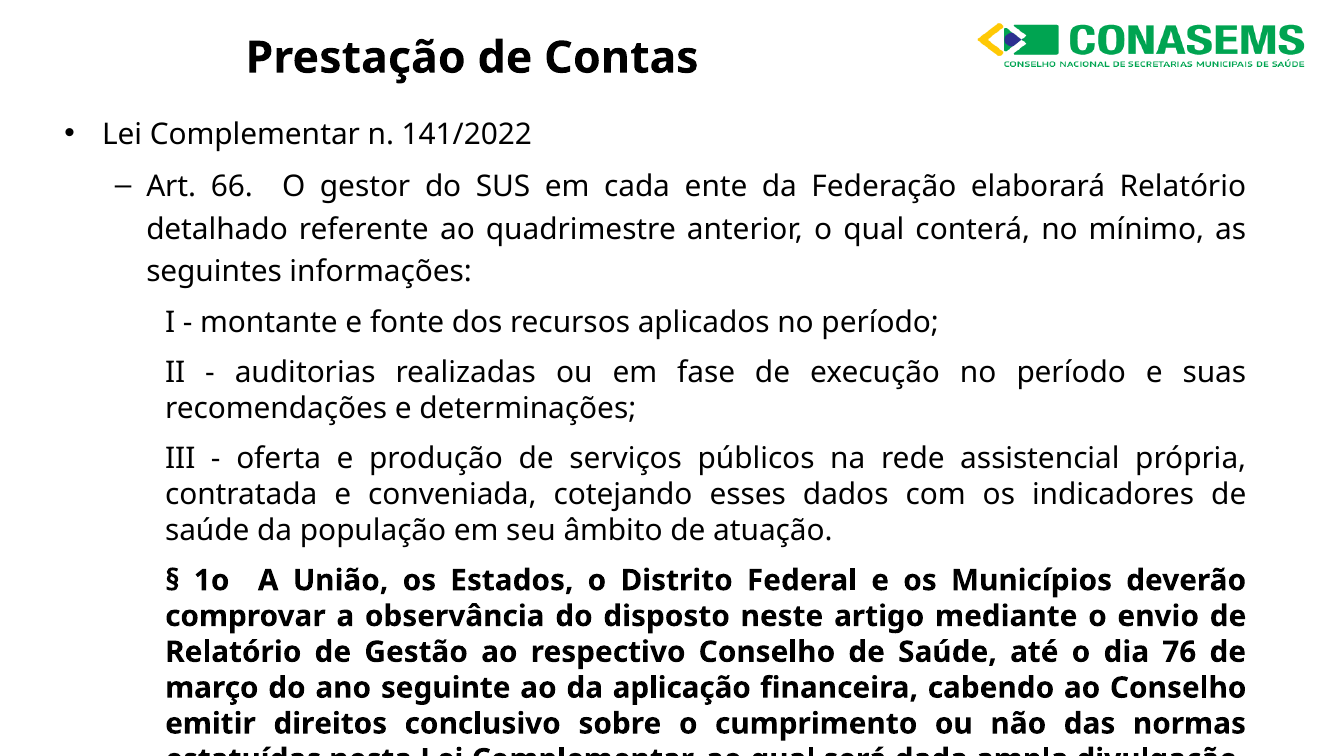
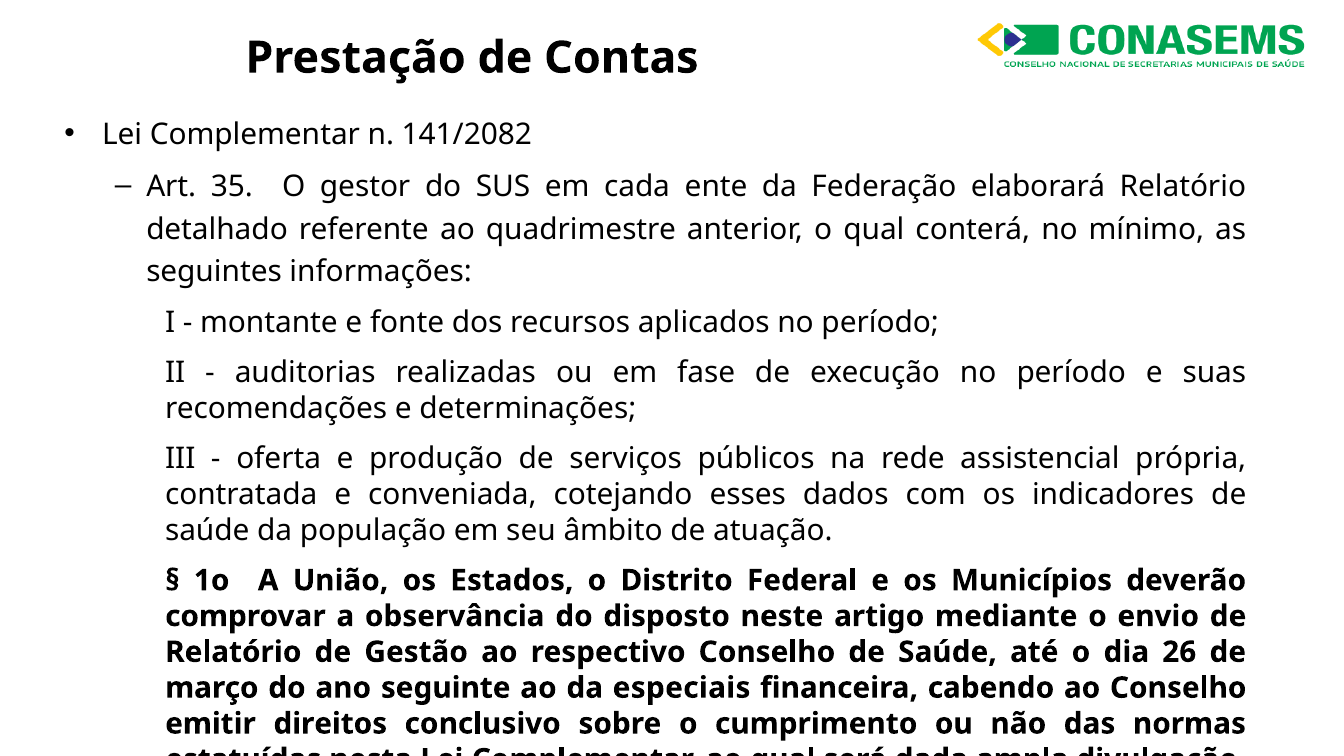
141/2022: 141/2022 -> 141/2082
66: 66 -> 35
76: 76 -> 26
aplicação: aplicação -> especiais
